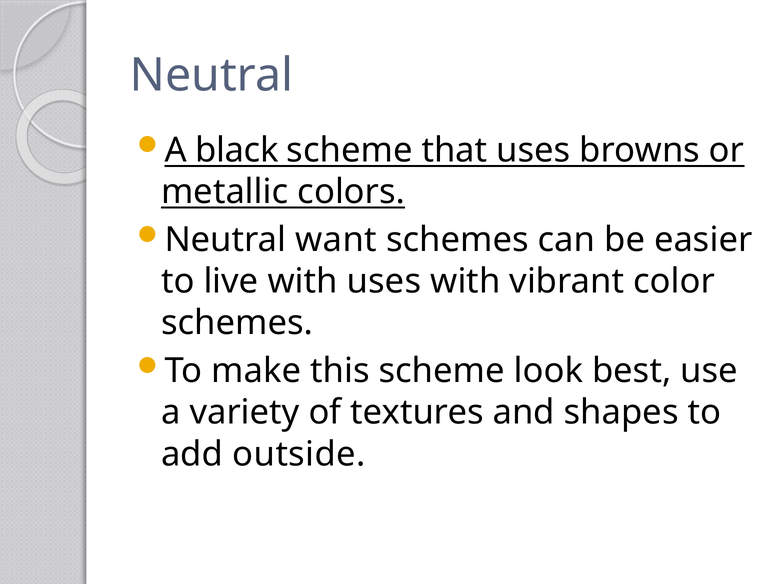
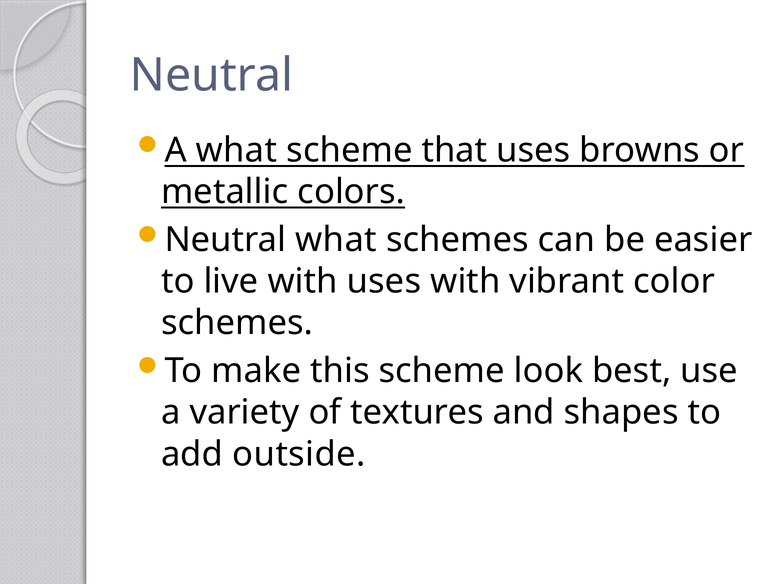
A black: black -> what
Neutral want: want -> what
